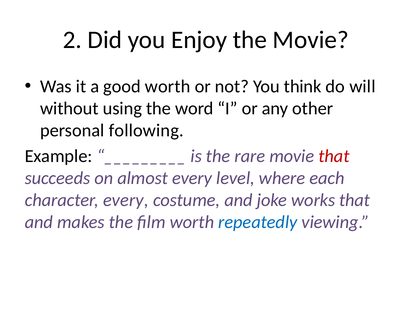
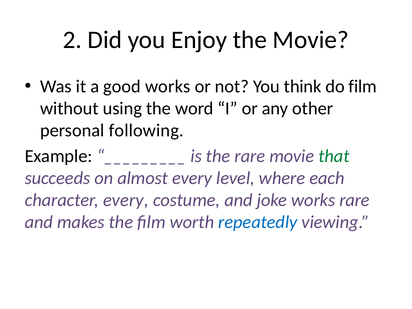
good worth: worth -> works
do will: will -> film
that at (334, 156) colour: red -> green
works that: that -> rare
